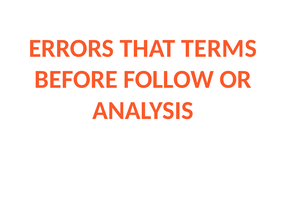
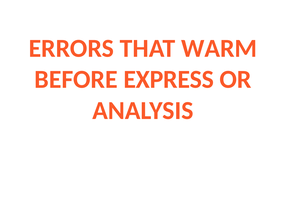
TERMS: TERMS -> WARM
FOLLOW: FOLLOW -> EXPRESS
